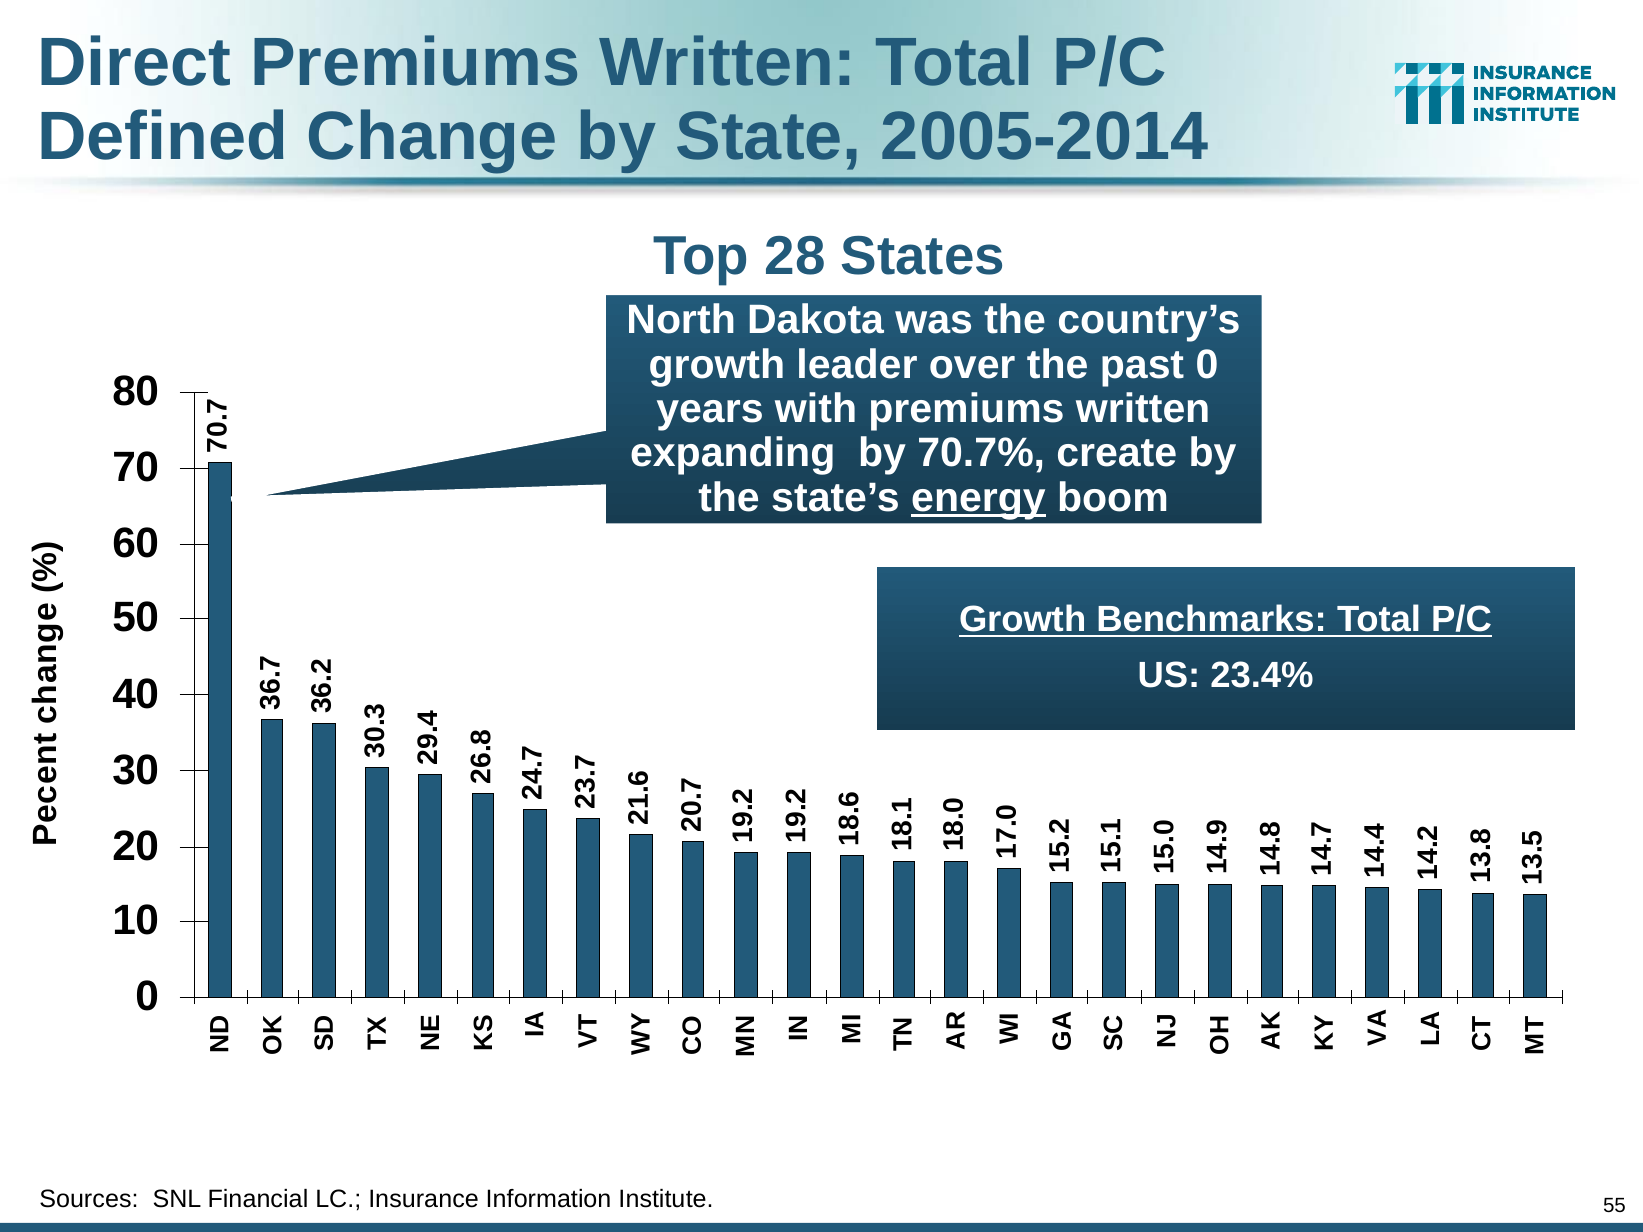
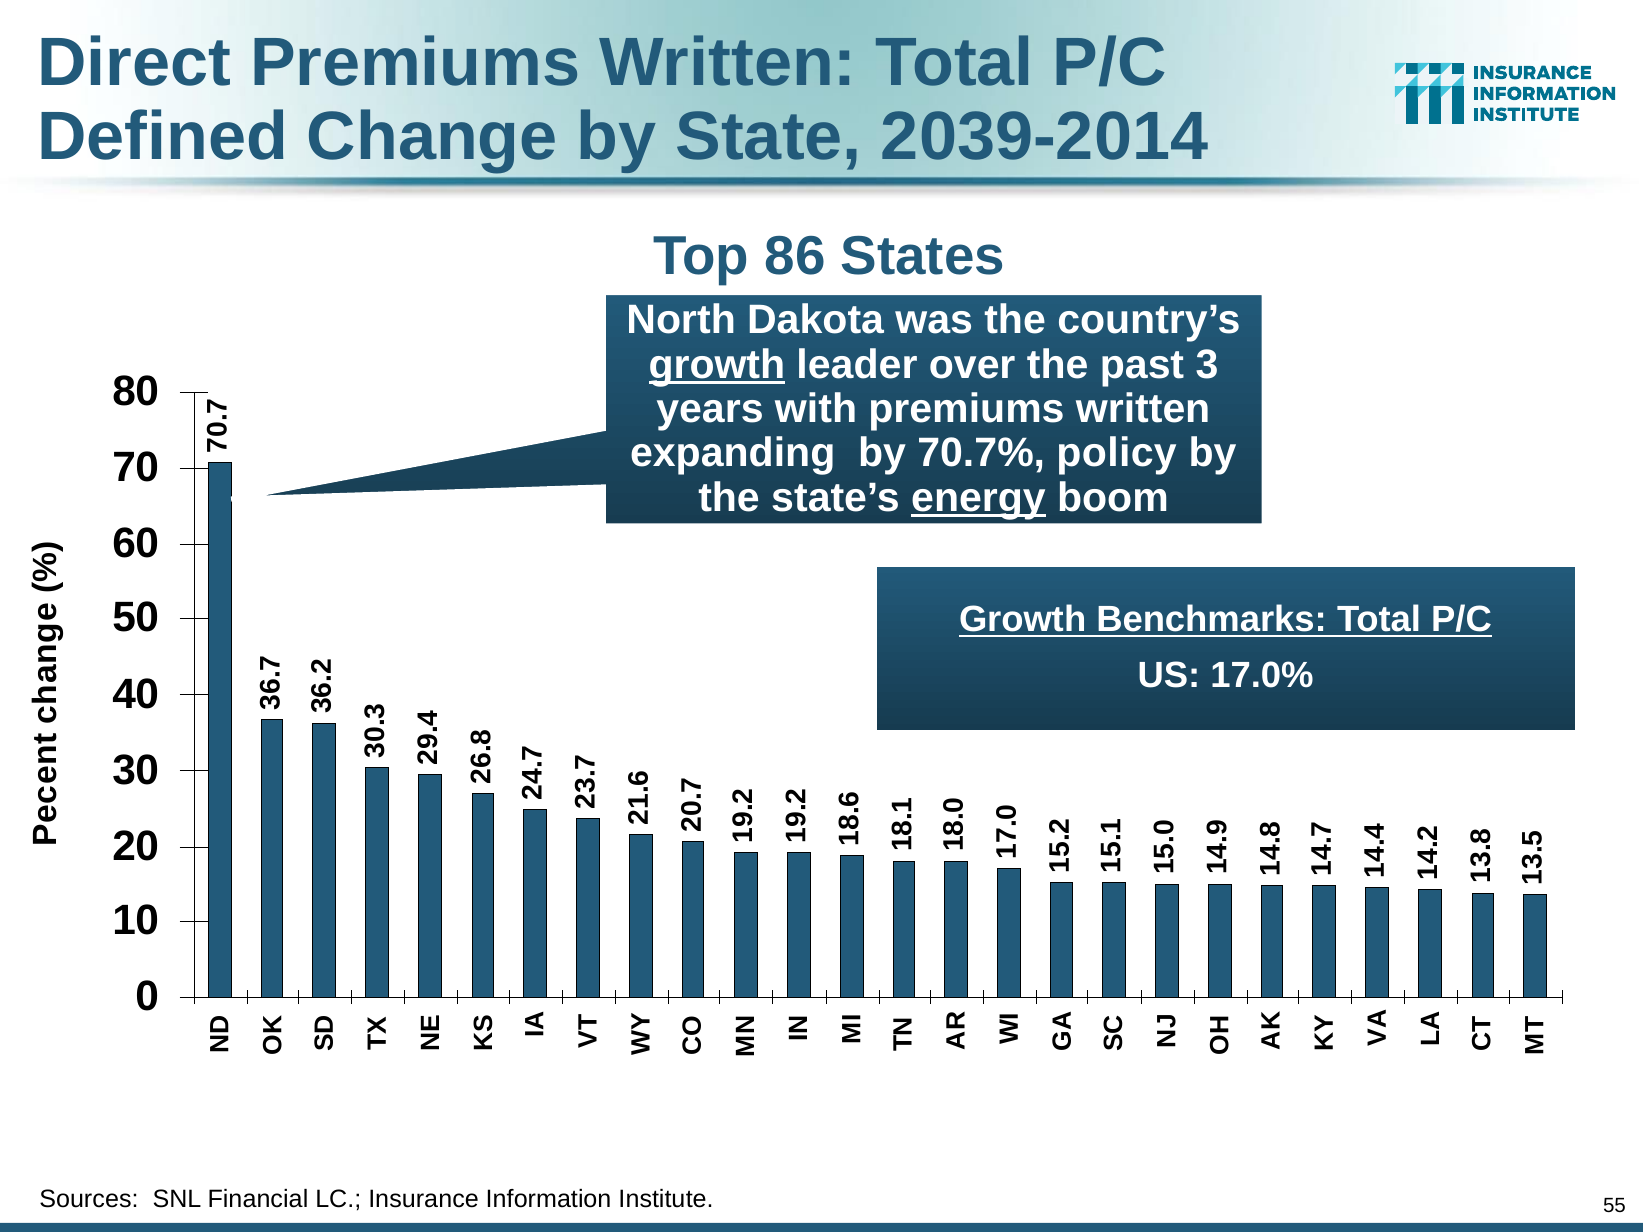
2005-2014: 2005-2014 -> 2039-2014
28: 28 -> 86
growth at (717, 365) underline: none -> present
past 0: 0 -> 3
create: create -> policy
23.4%: 23.4% -> 17.0%
